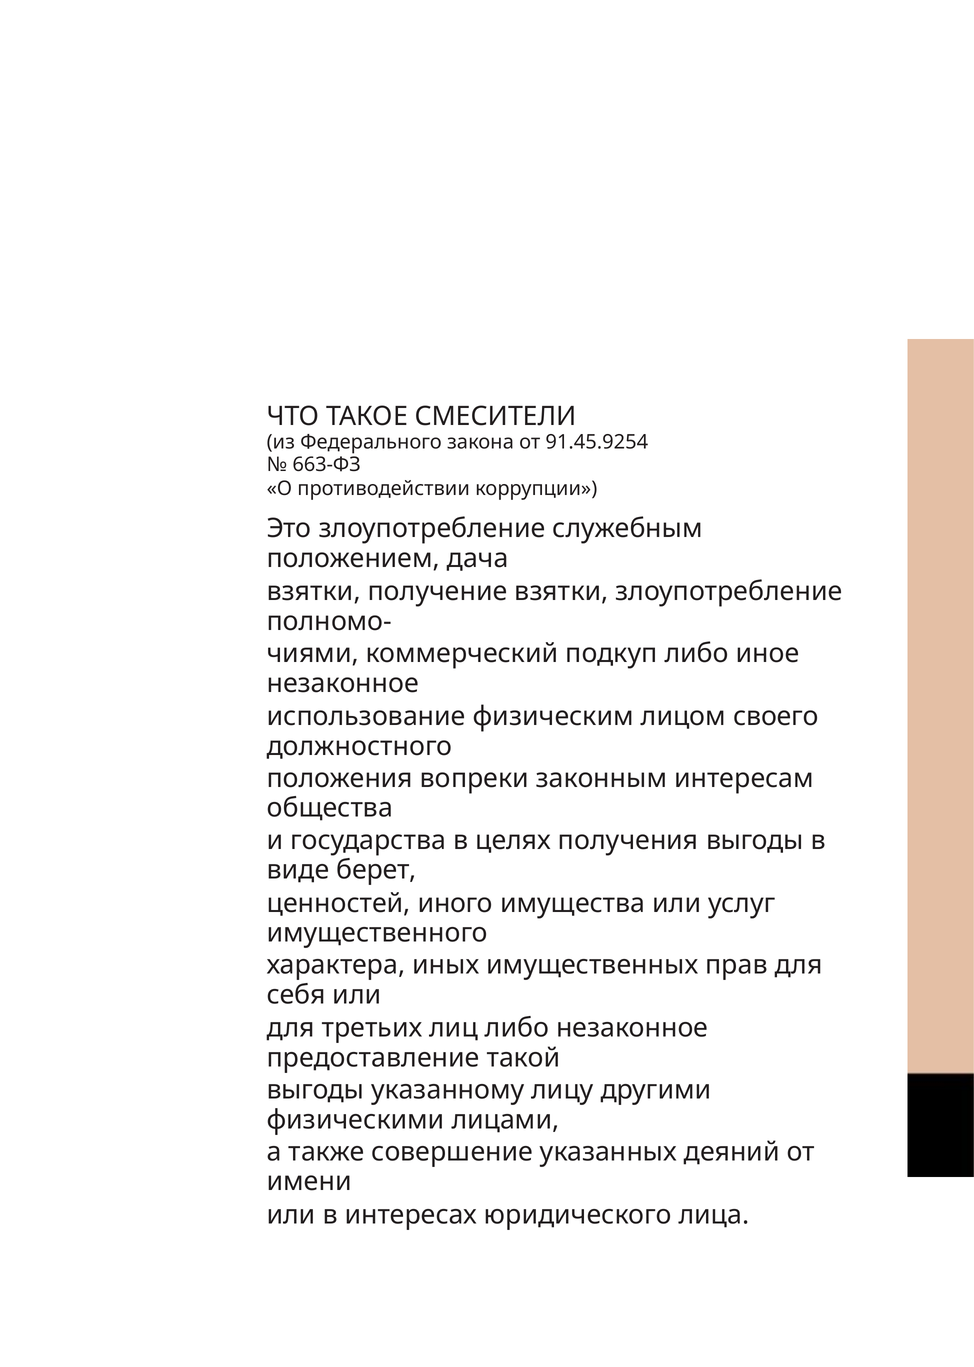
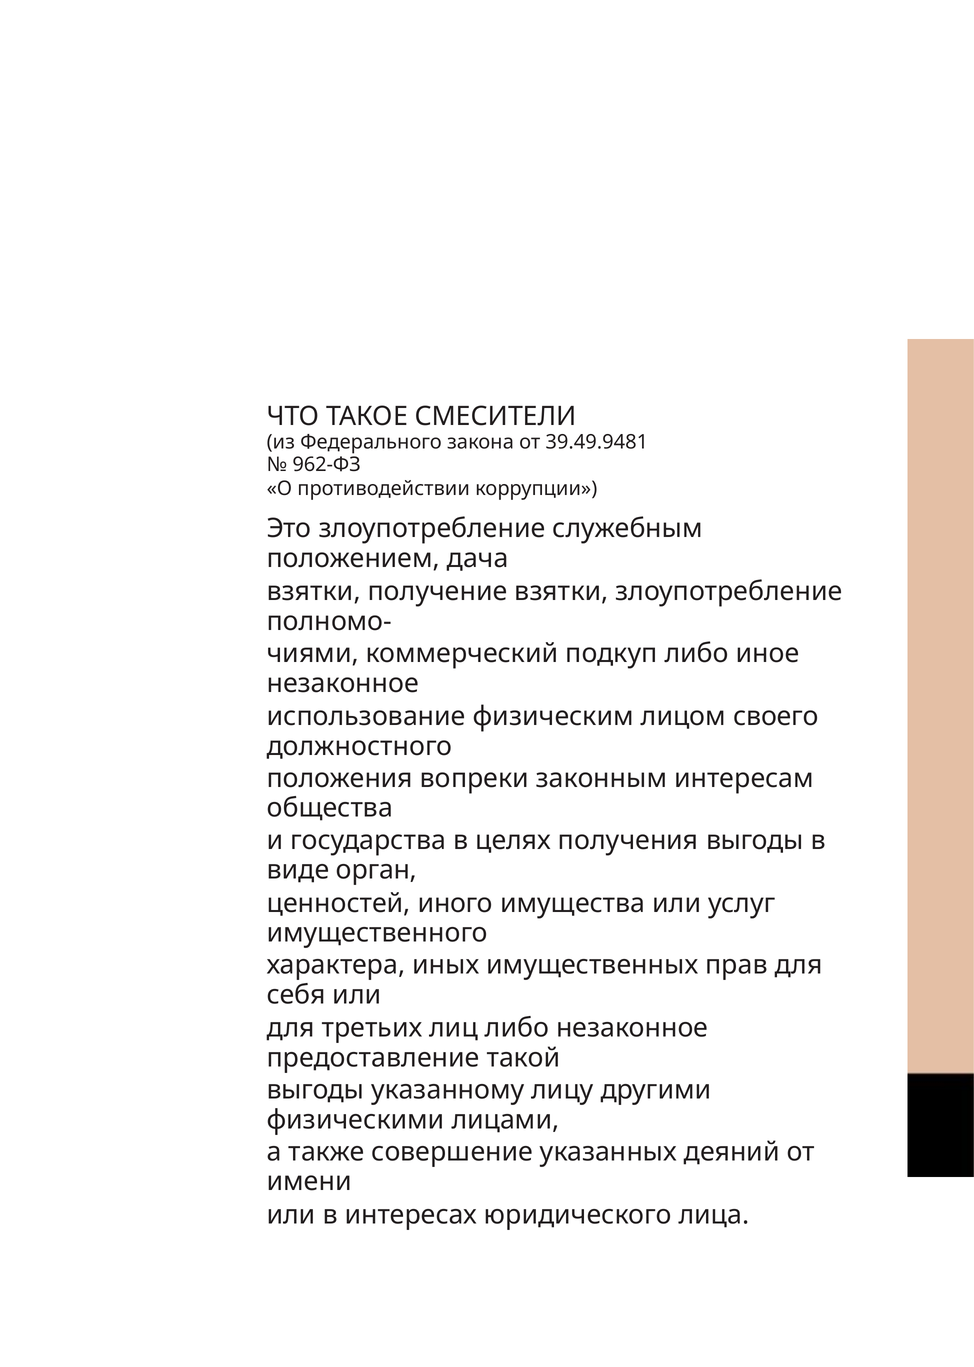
91.45.9254: 91.45.9254 -> 39.49.9481
663-ФЗ: 663-ФЗ -> 962-ФЗ
берет: берет -> орган
